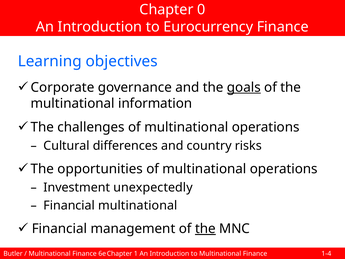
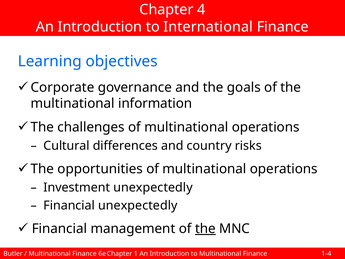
0: 0 -> 4
Eurocurrency: Eurocurrency -> International
goals underline: present -> none
Financial multinational: multinational -> unexpectedly
